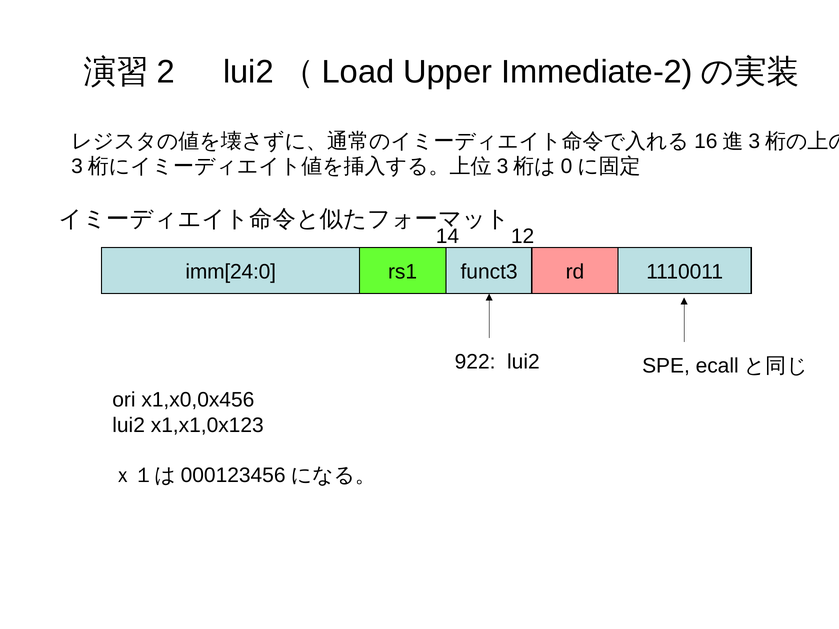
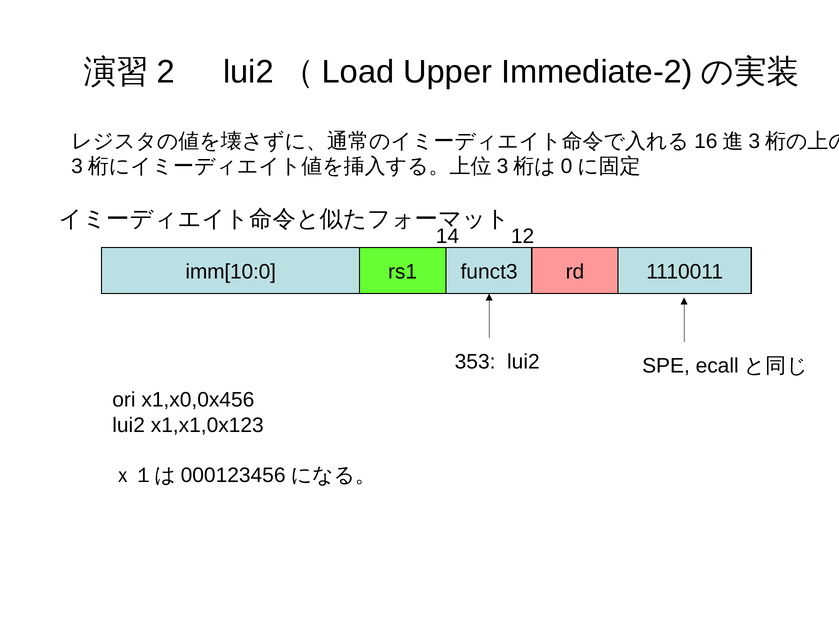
imm[24:0: imm[24:0 -> imm[10:0
922: 922 -> 353
